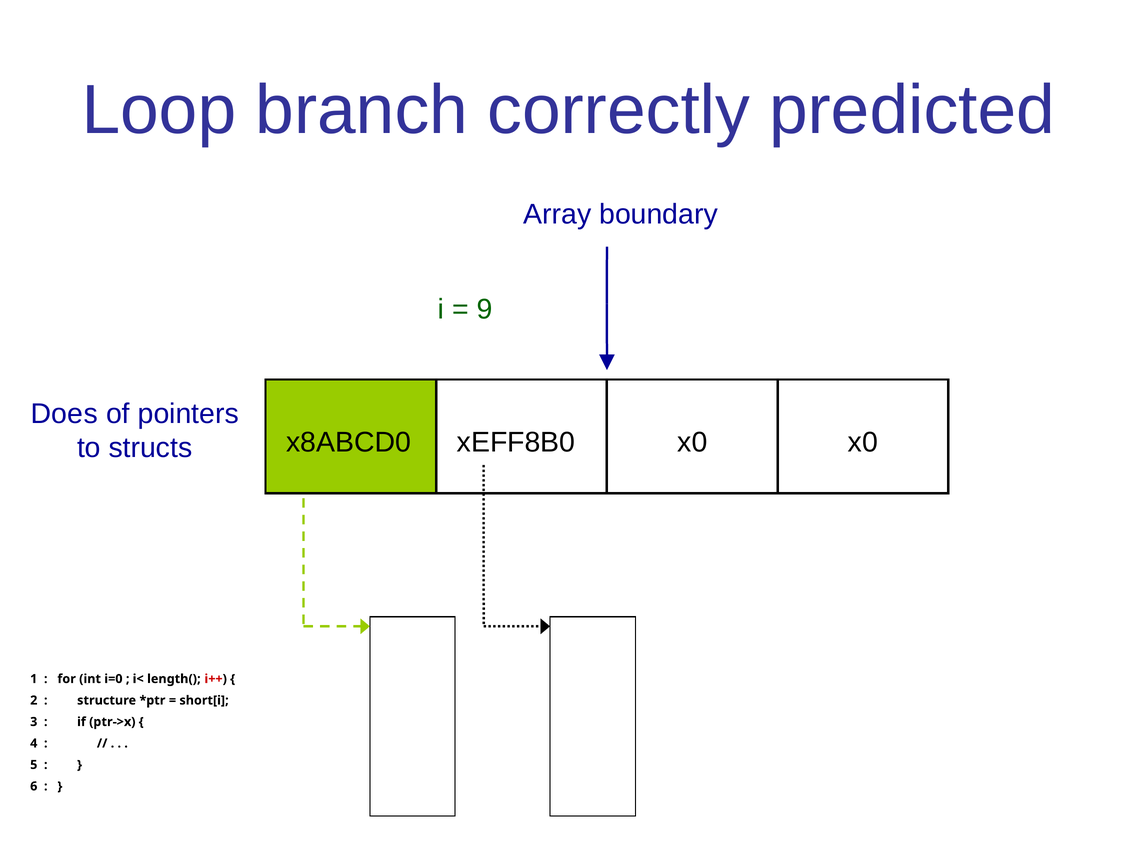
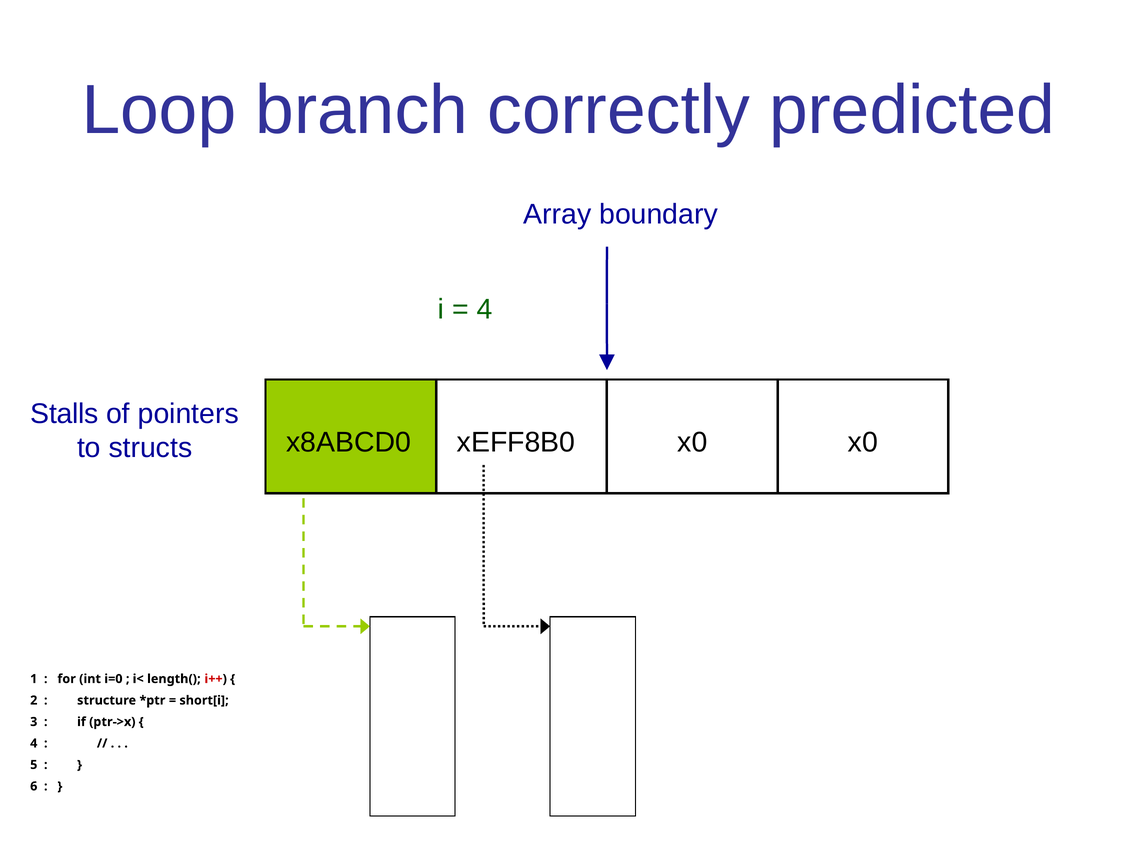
9 at (484, 309): 9 -> 4
Does: Does -> Stalls
